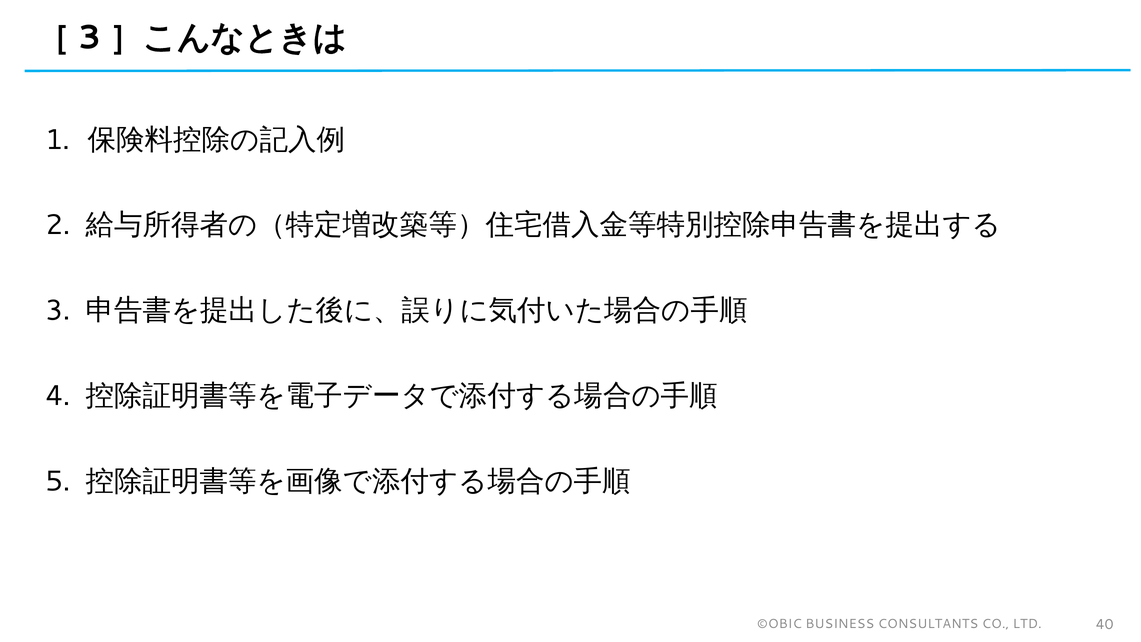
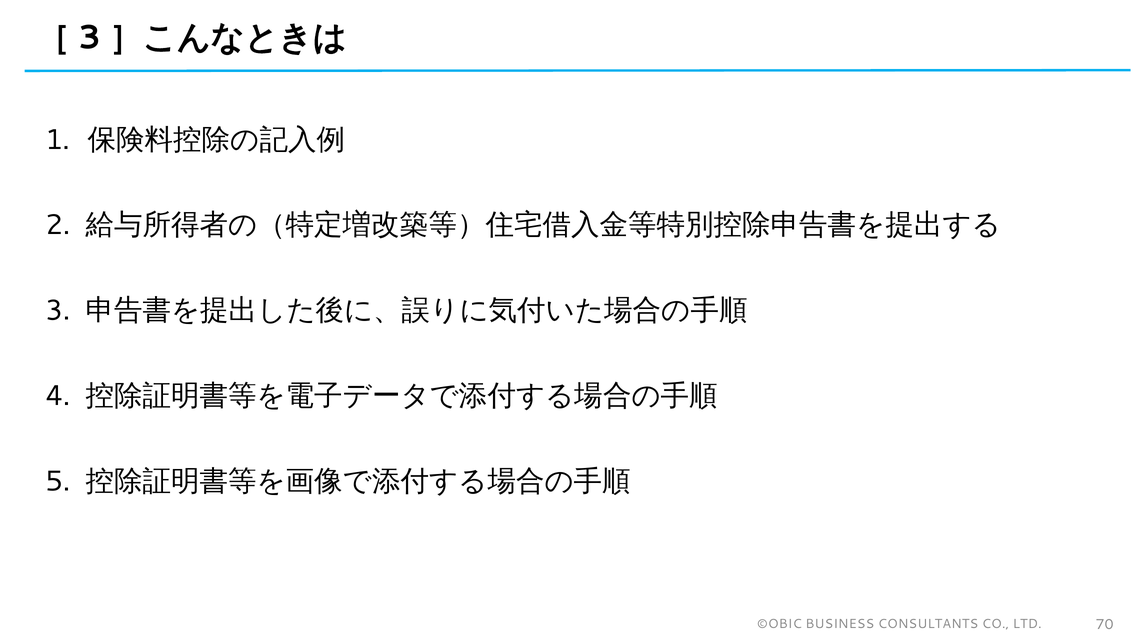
40: 40 -> 70
